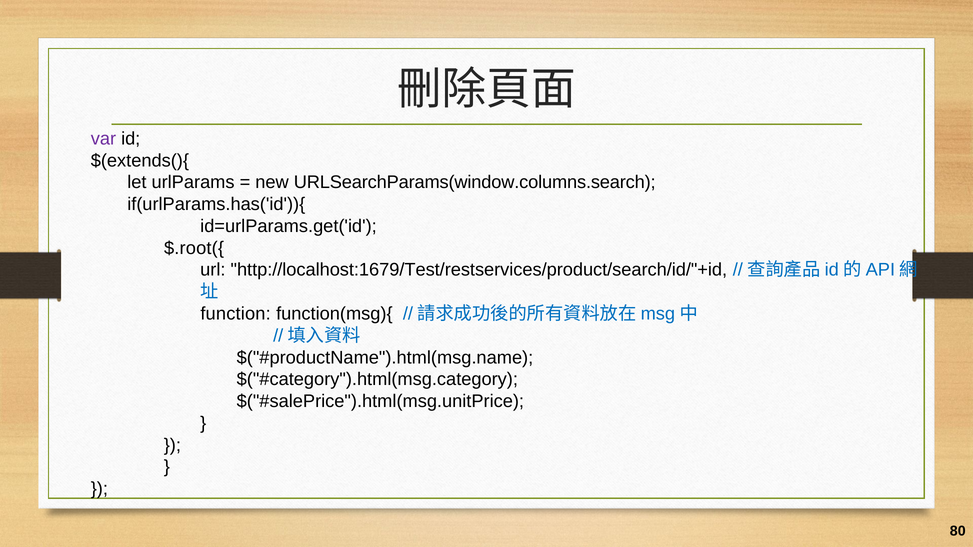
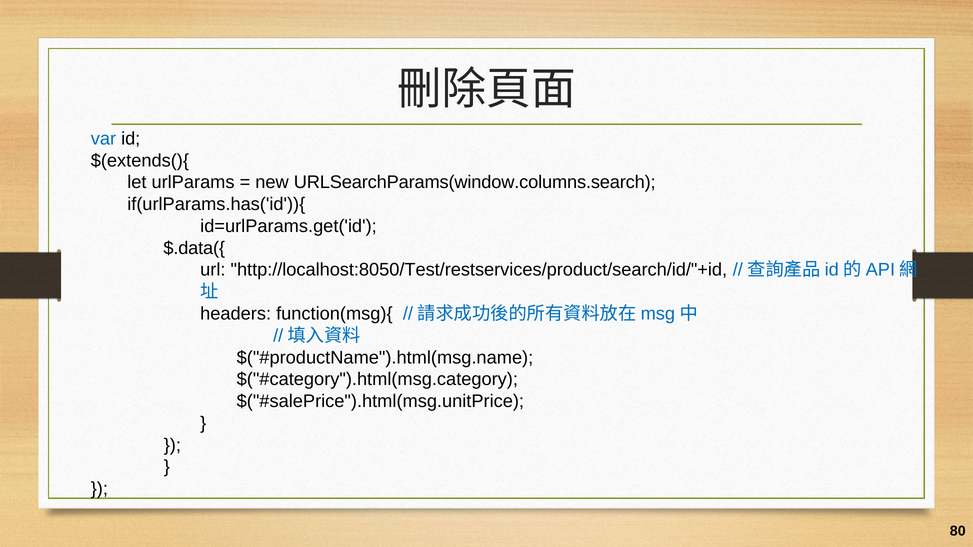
var colour: purple -> blue
$.root({: $.root({ -> $.data({
http://localhost:1679/Test/restservices/product/search/id/"+id: http://localhost:1679/Test/restservices/product/search/id/"+id -> http://localhost:8050/Test/restservices/product/search/id/"+id
function: function -> headers
